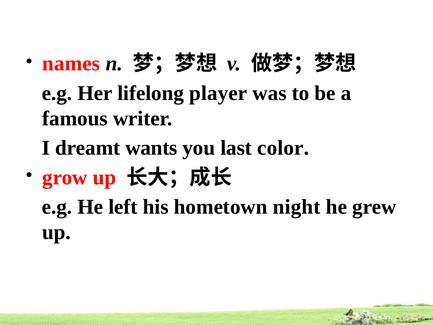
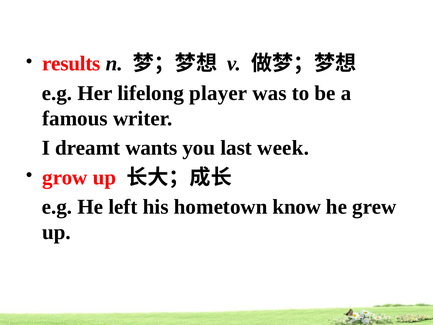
names: names -> results
color: color -> week
night: night -> know
